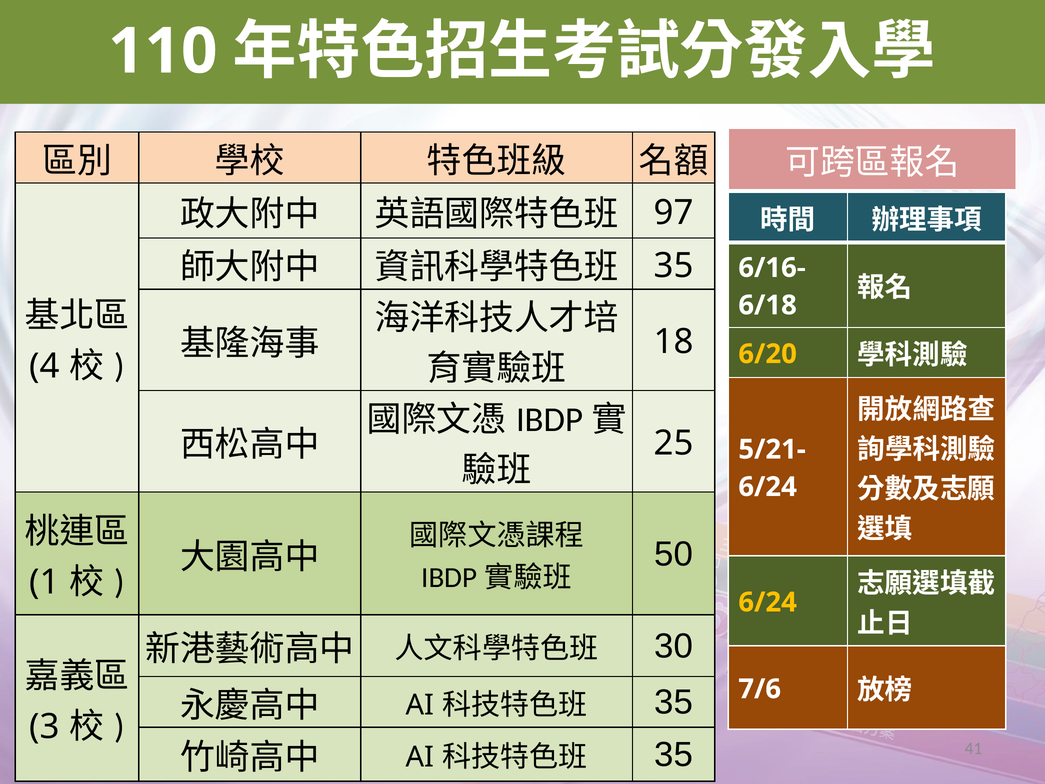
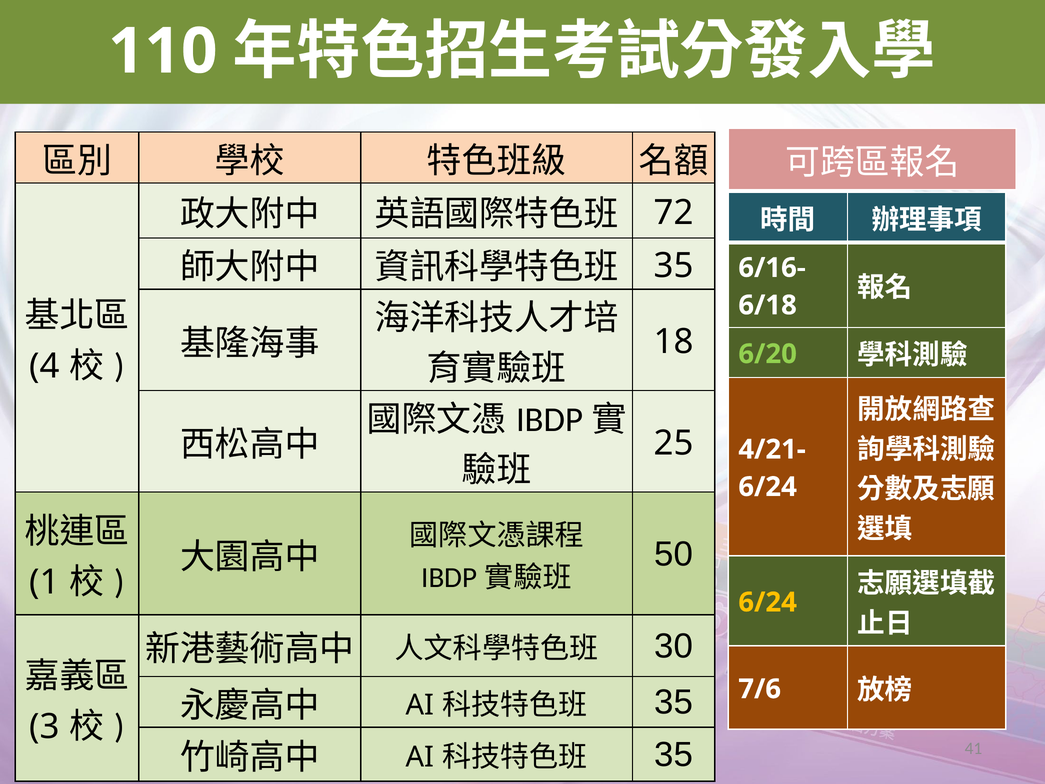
97: 97 -> 72
6/20 colour: yellow -> light green
5/21-: 5/21- -> 4/21-
